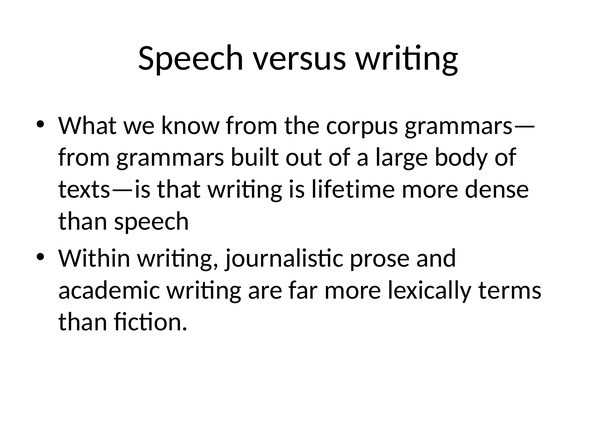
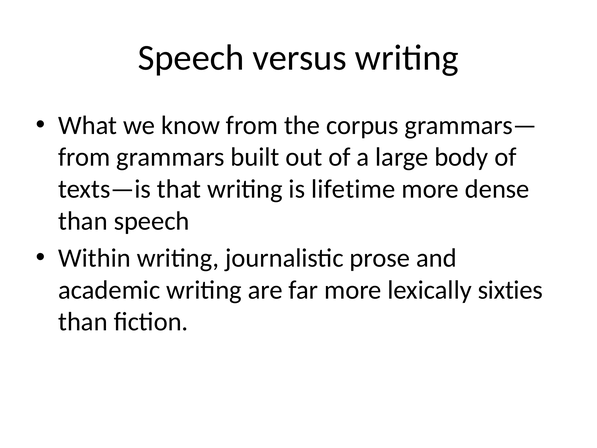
terms: terms -> sixties
